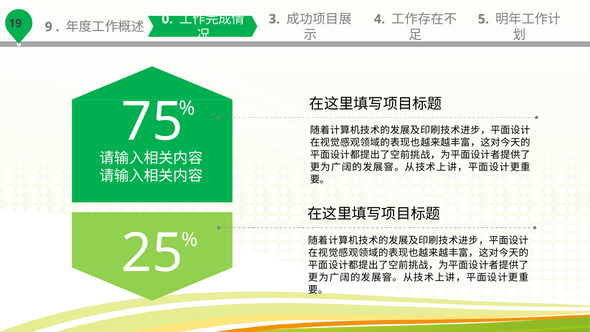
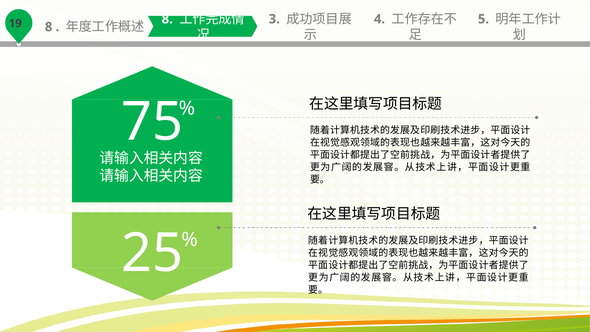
9 at (49, 27): 9 -> 8
0 at (167, 19): 0 -> 8
